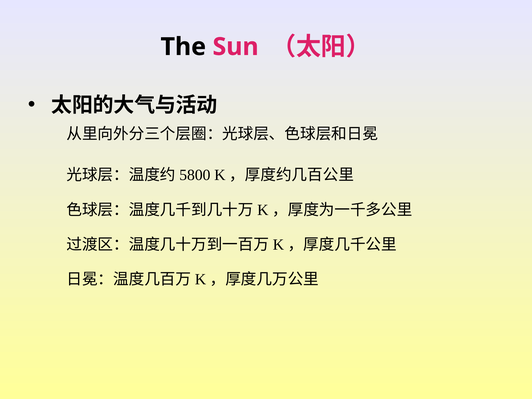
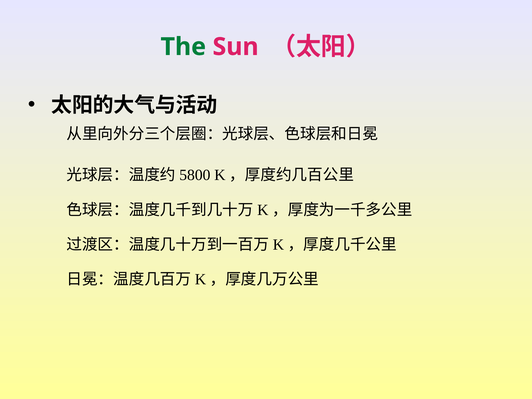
The colour: black -> green
